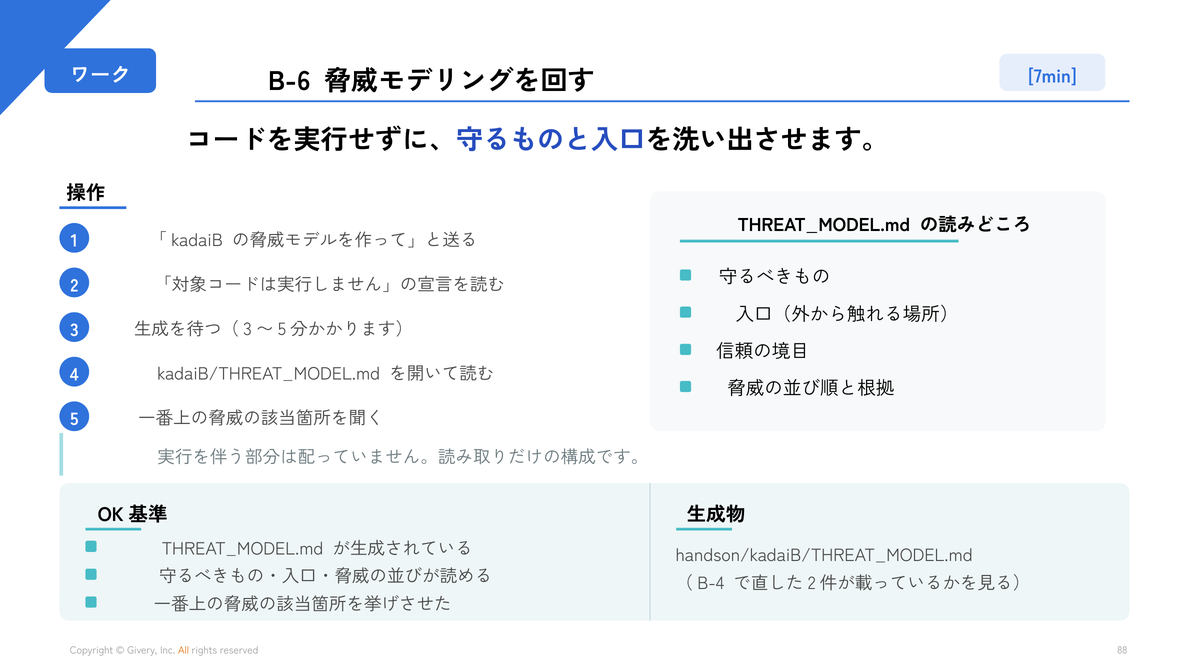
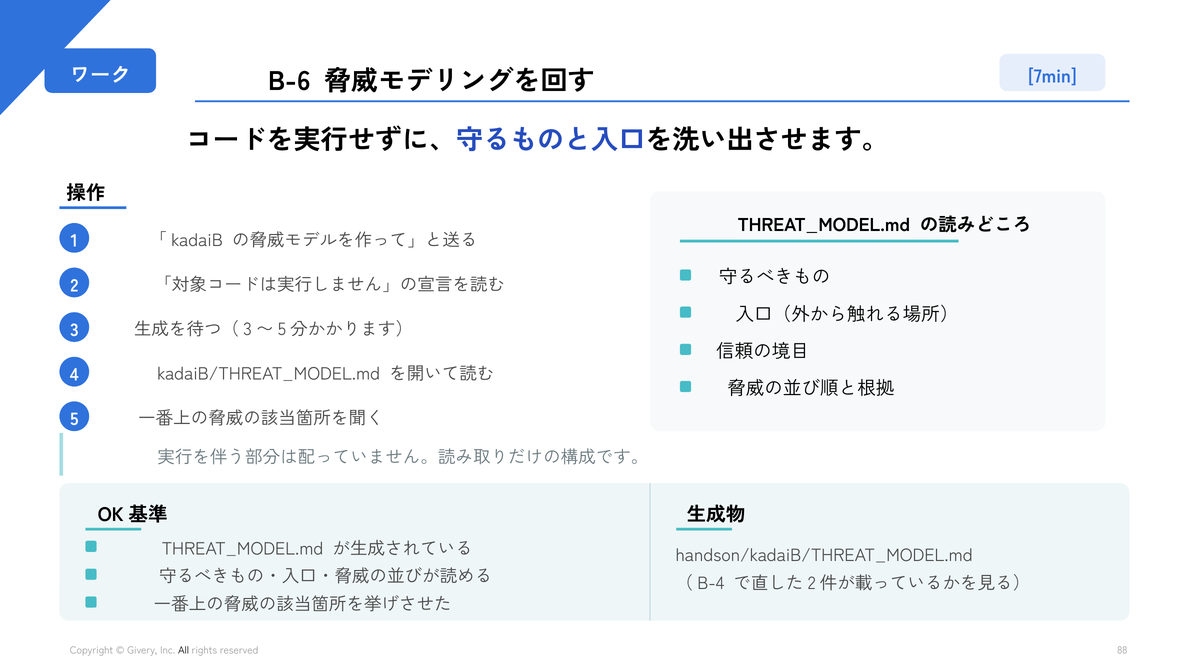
All colour: orange -> black
